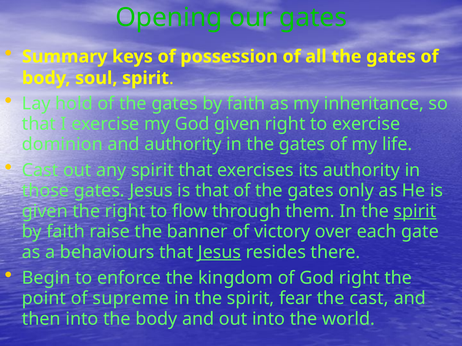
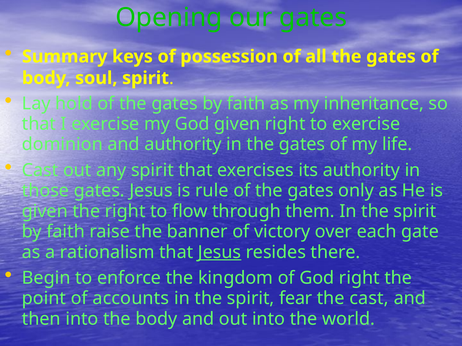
is that: that -> rule
spirit at (415, 211) underline: present -> none
behaviours: behaviours -> rationalism
supreme: supreme -> accounts
